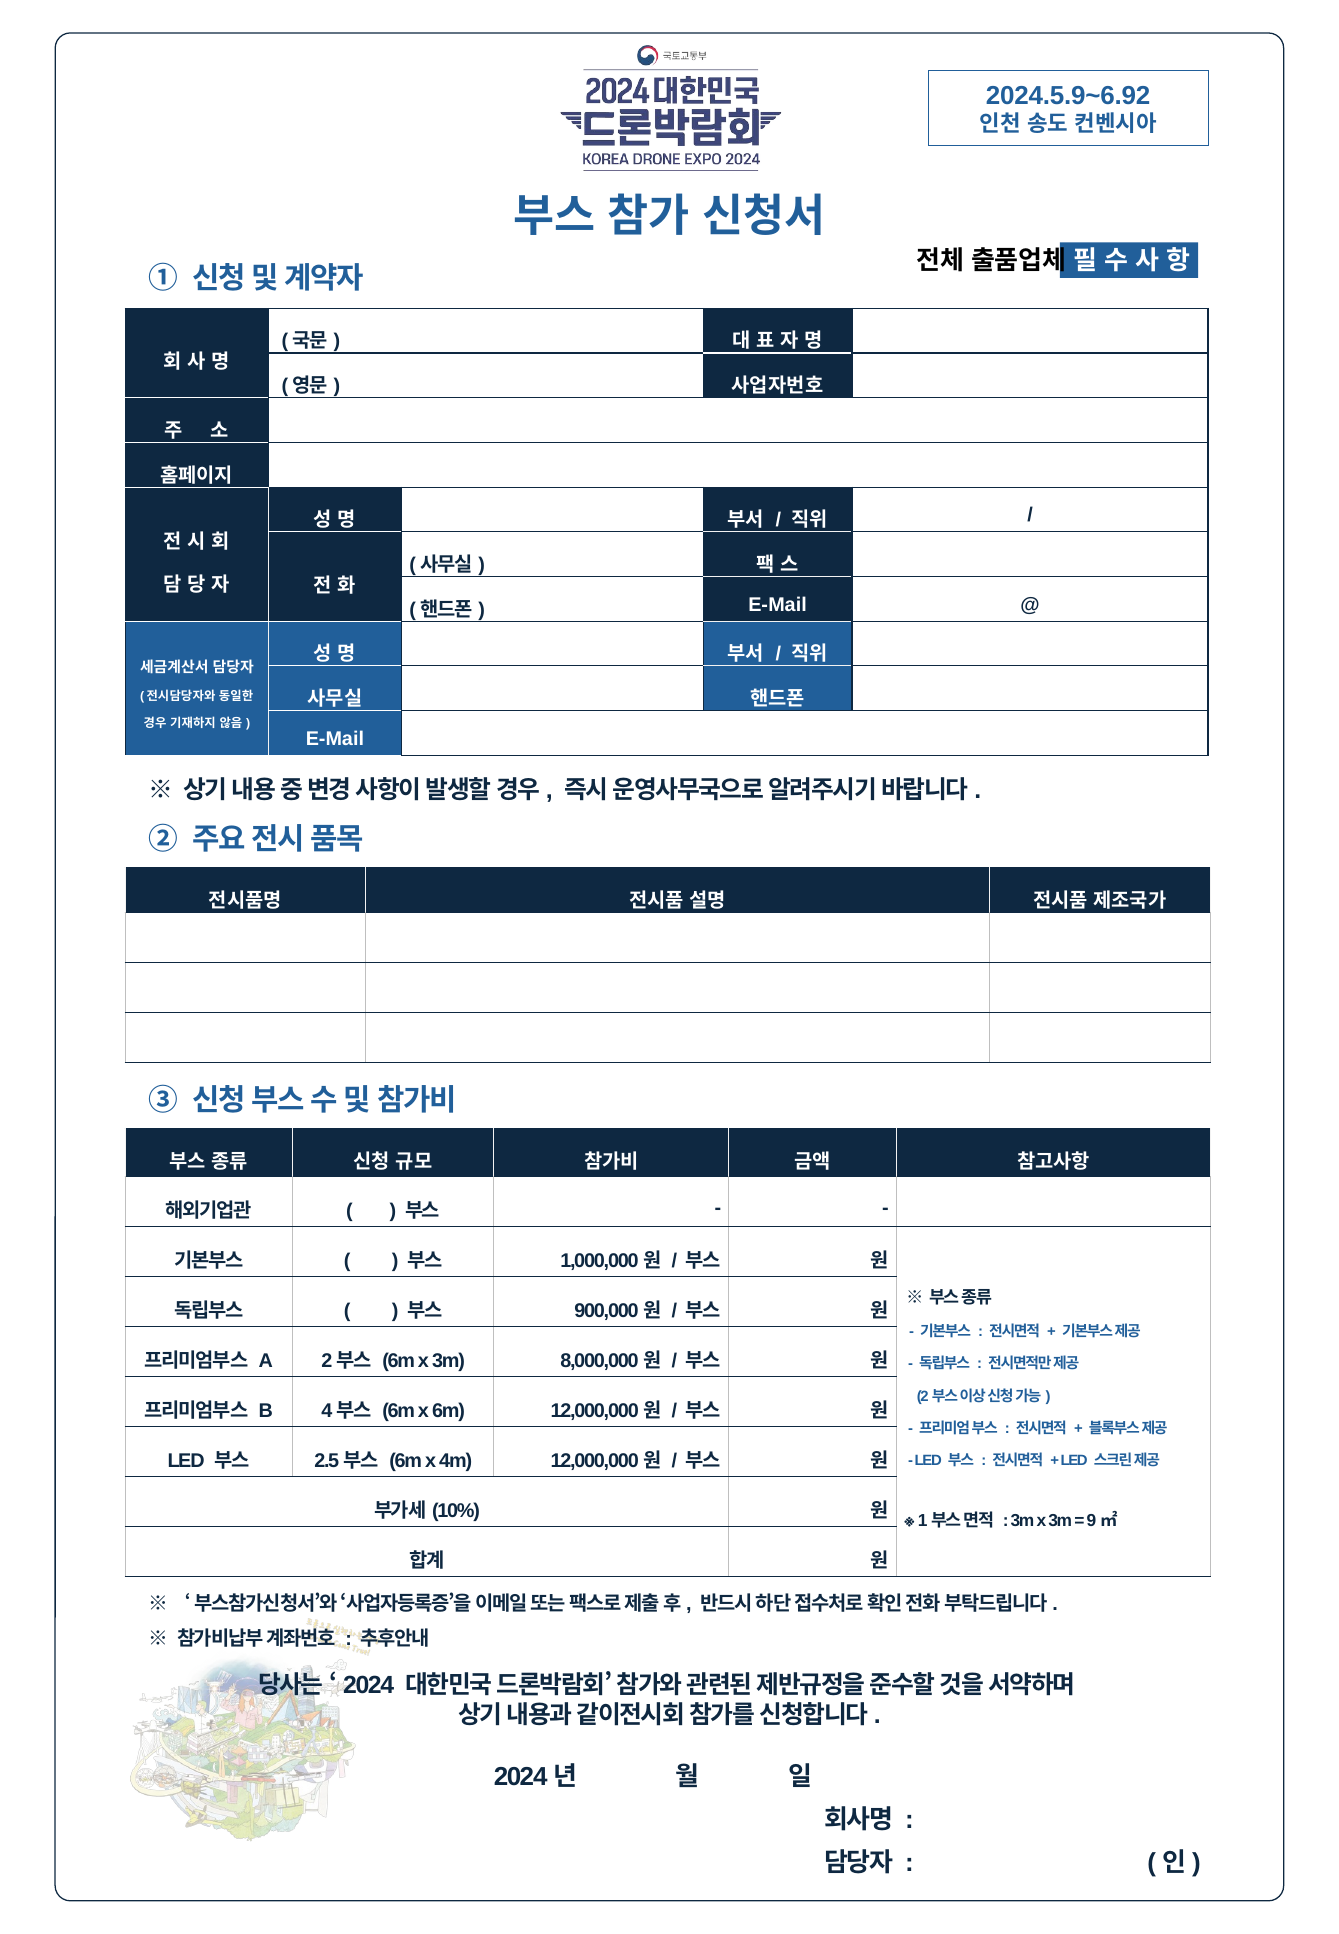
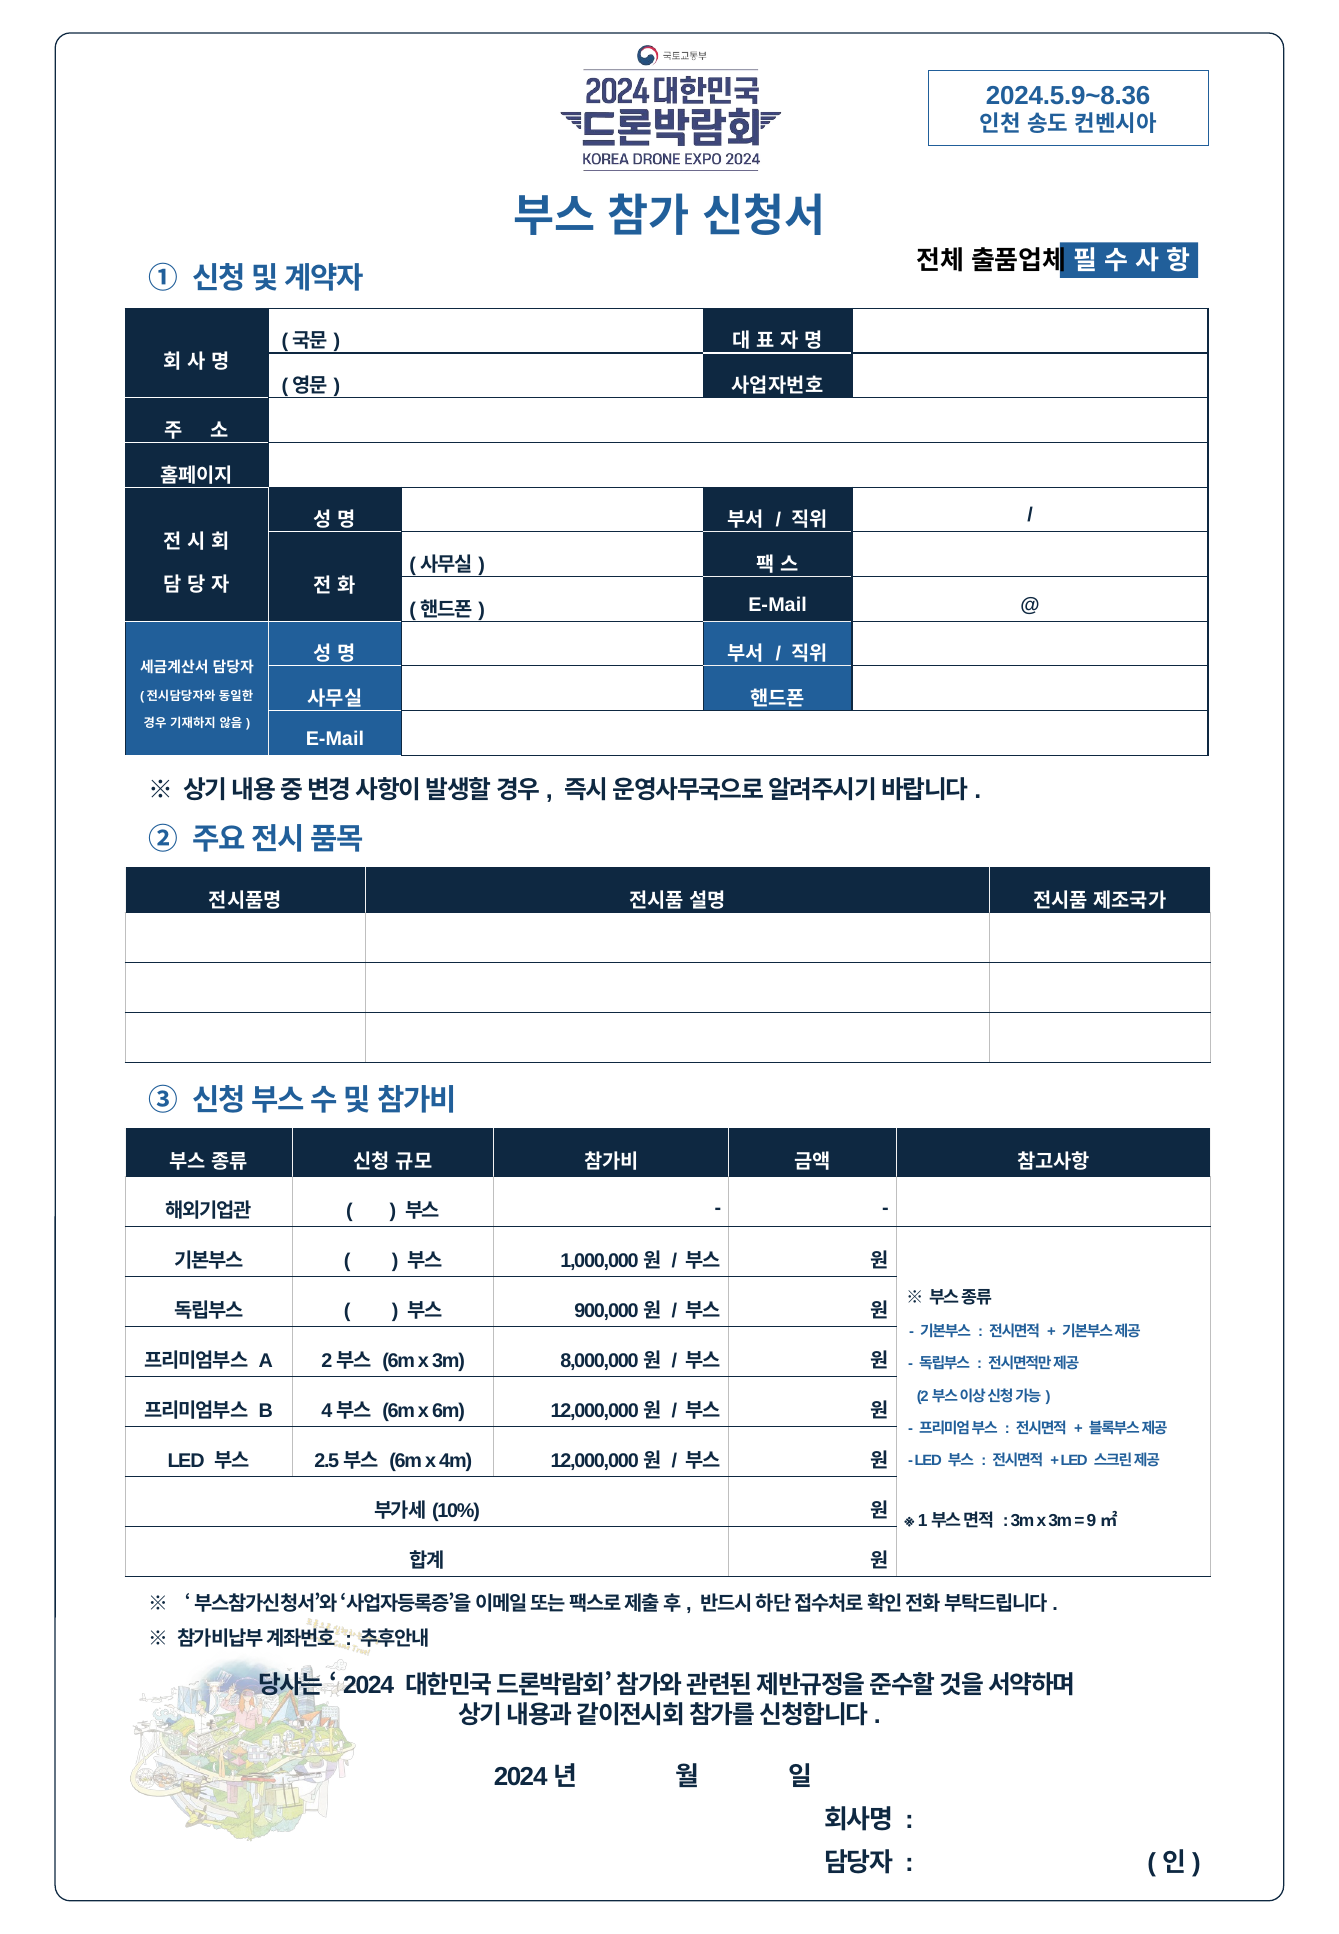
2024.5.9~6.92: 2024.5.9~6.92 -> 2024.5.9~8.36
